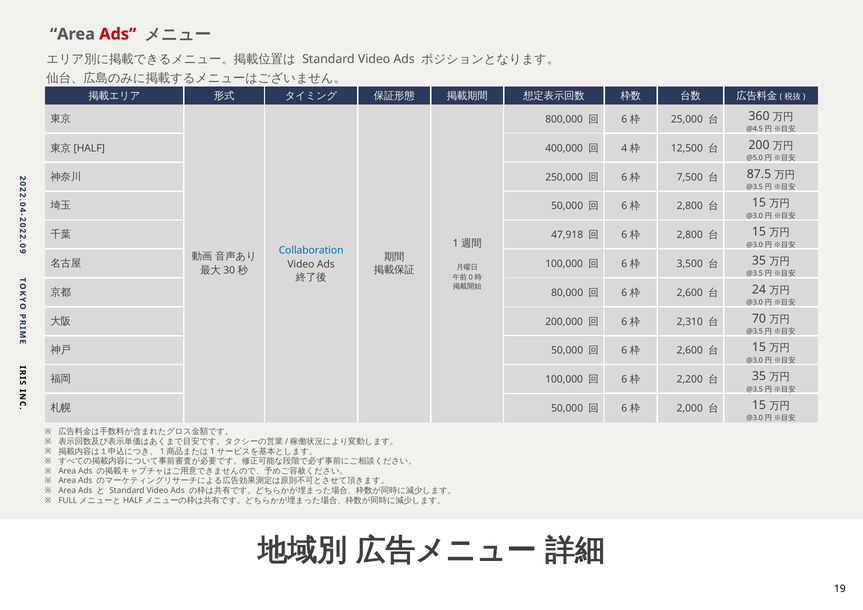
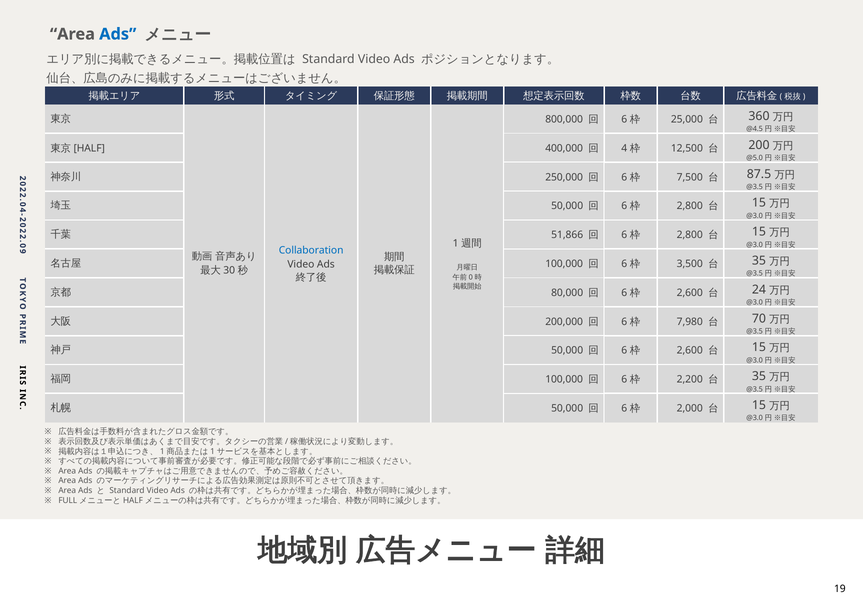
Ads at (118, 34) colour: red -> blue
47,918: 47,918 -> 51,866
2,310: 2,310 -> 7,980
